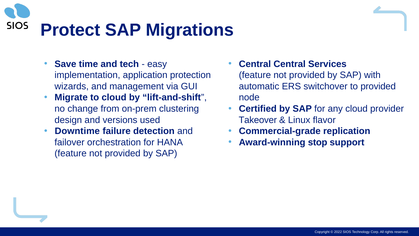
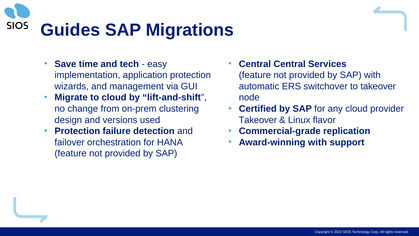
Protect: Protect -> Guides
to provided: provided -> takeover
Downtime at (77, 131): Downtime -> Protection
Award-winning stop: stop -> with
